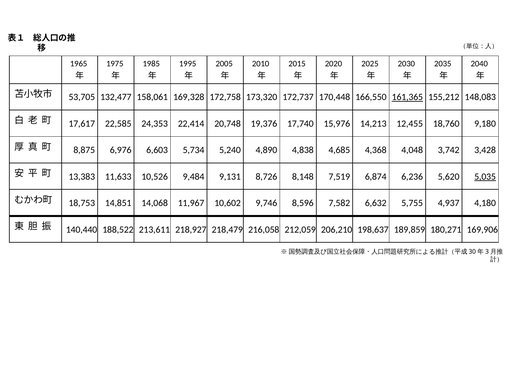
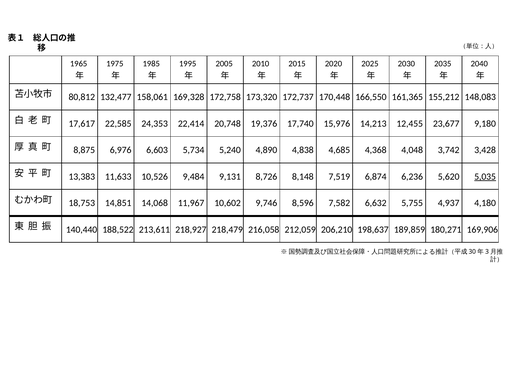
53,705: 53,705 -> 80,812
161,365 underline: present -> none
18,760: 18,760 -> 23,677
